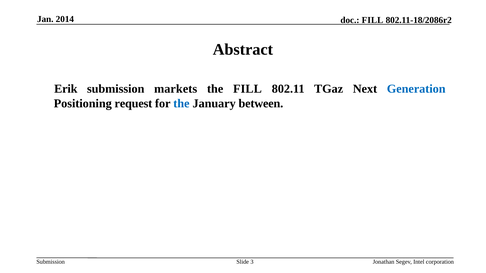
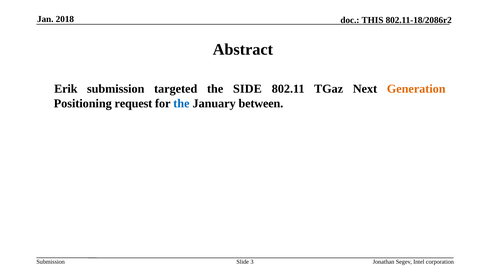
2014: 2014 -> 2018
FILL at (373, 20): FILL -> THIS
markets: markets -> targeted
the FILL: FILL -> SIDE
Generation colour: blue -> orange
